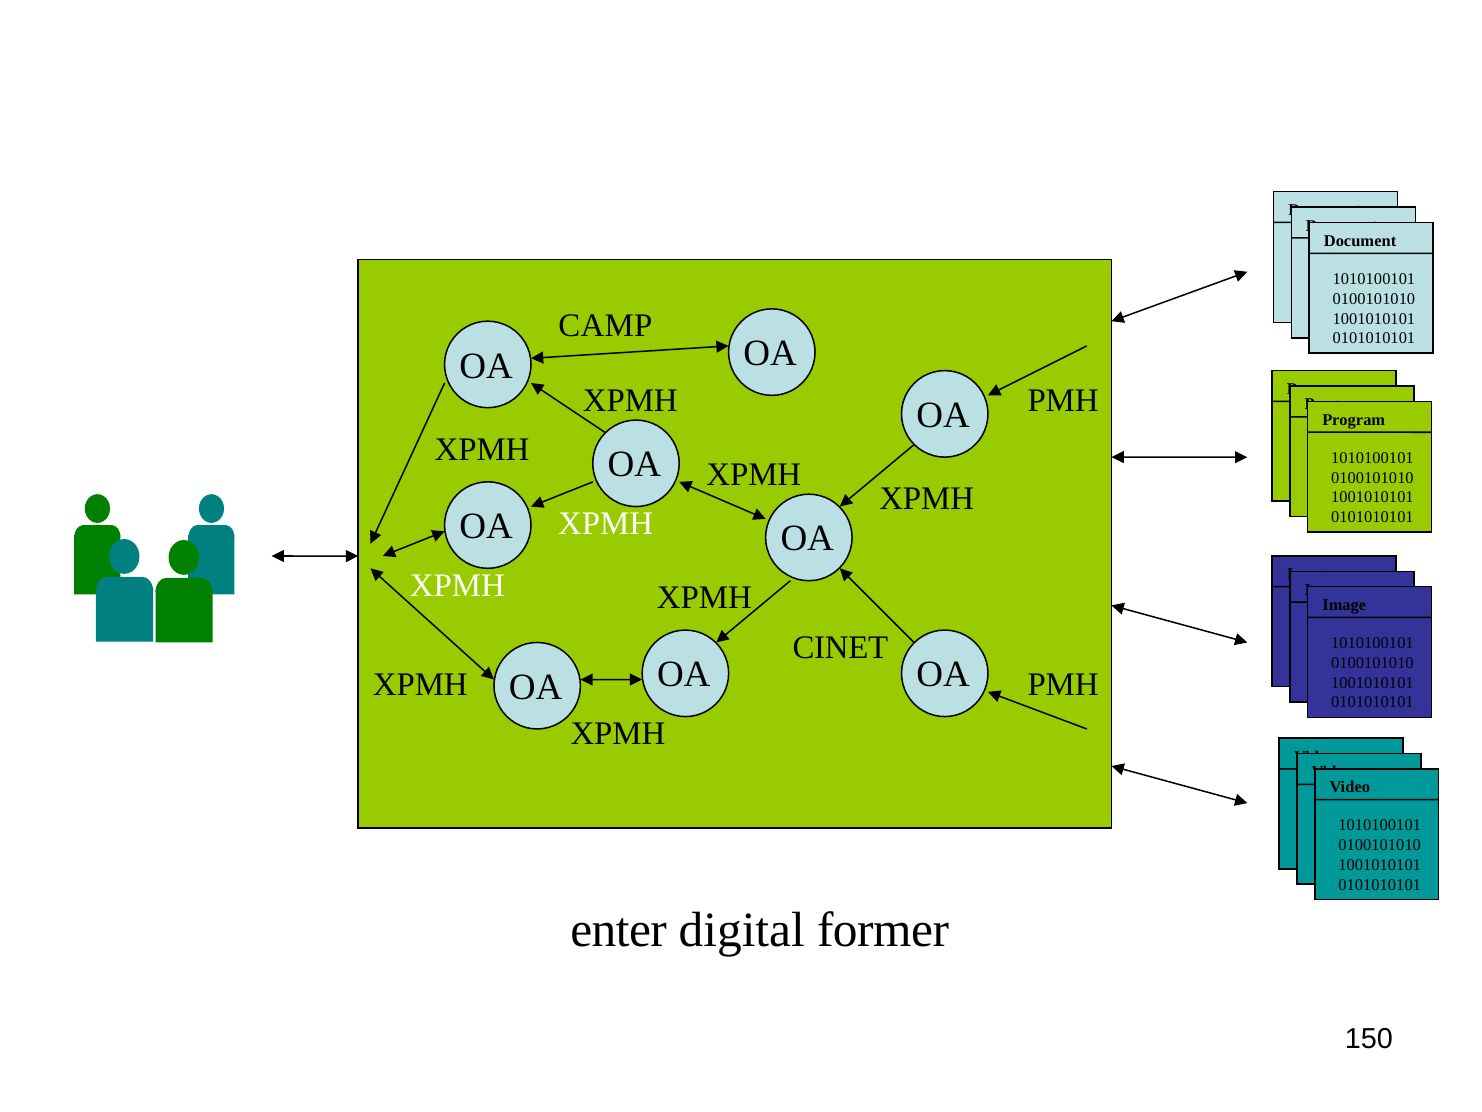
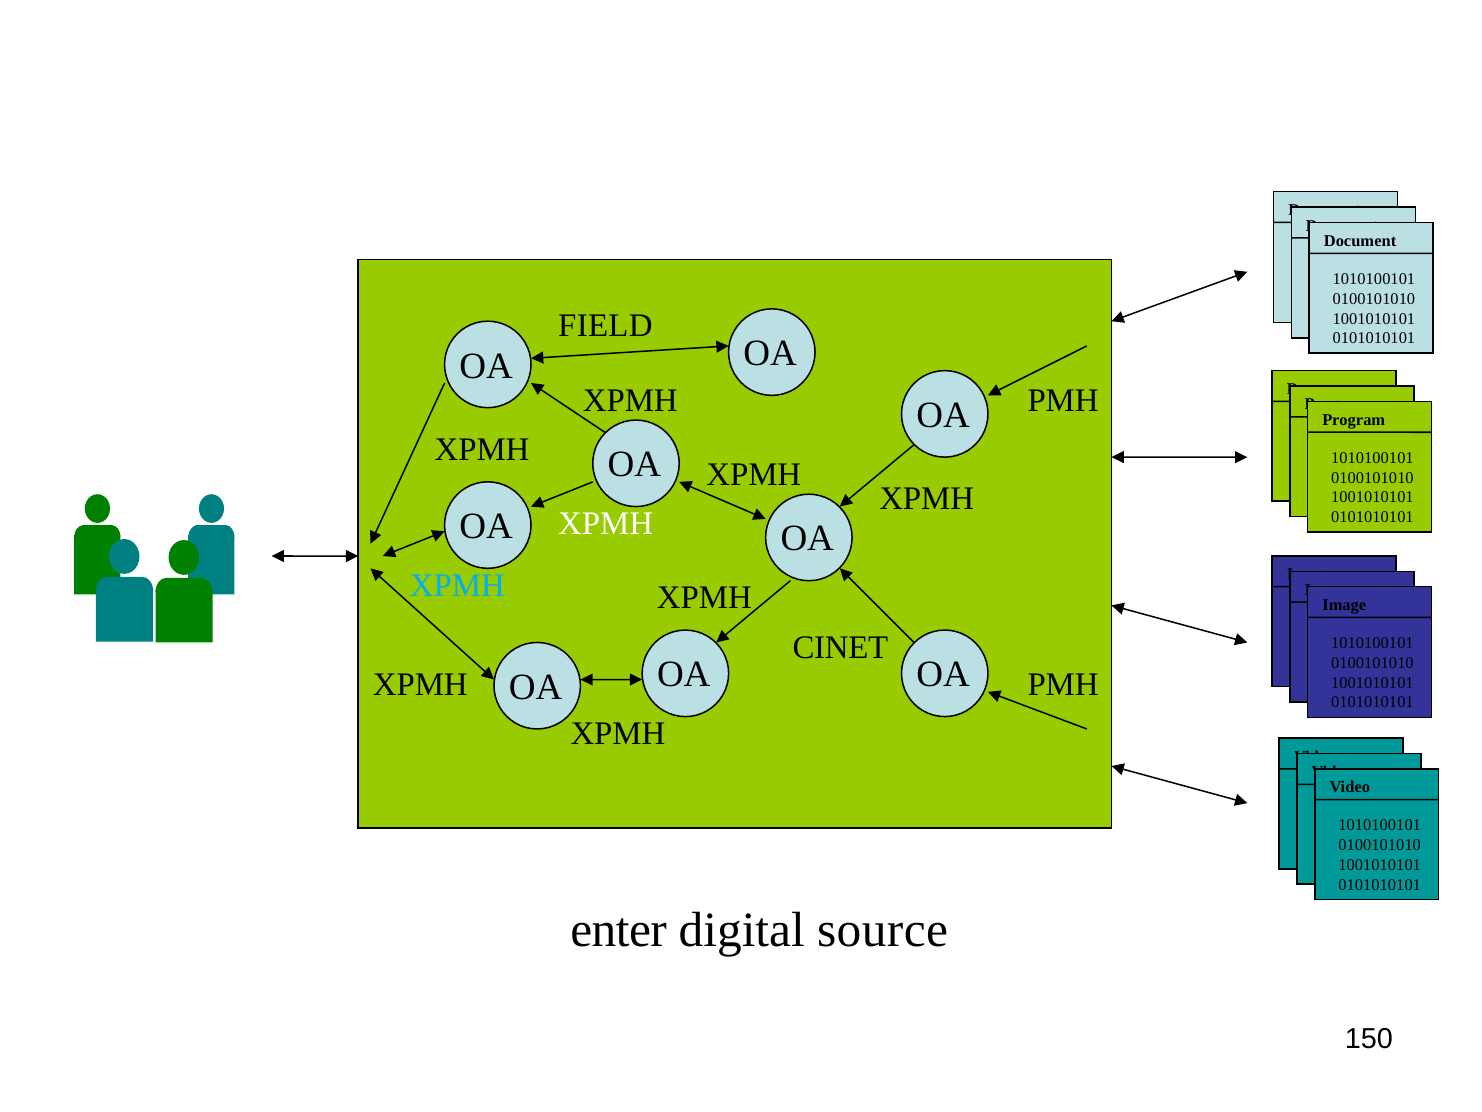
CAMP: CAMP -> FIELD
XPMH at (457, 585) colour: white -> light blue
former: former -> source
